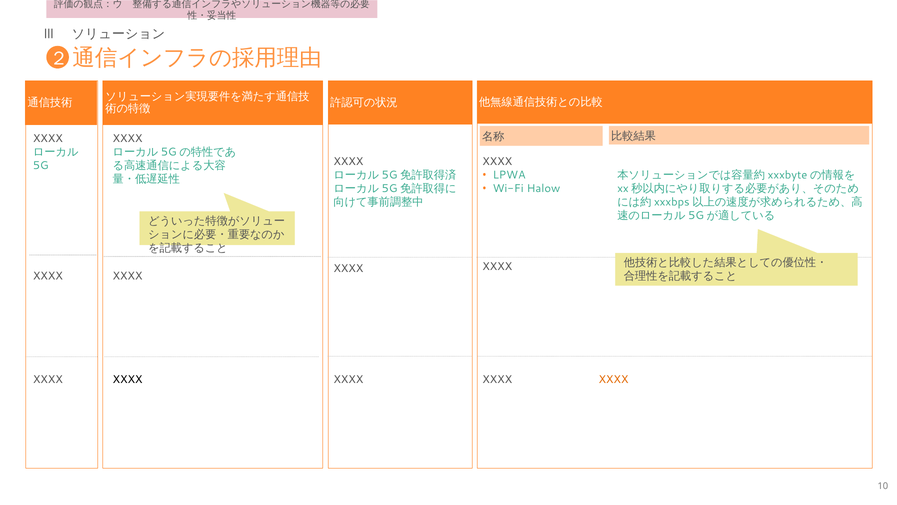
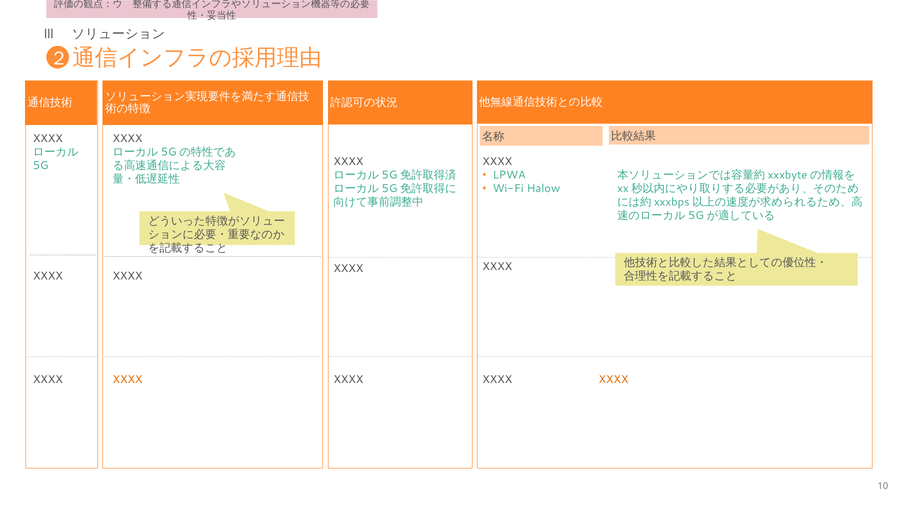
XXXX at (128, 379) colour: black -> orange
